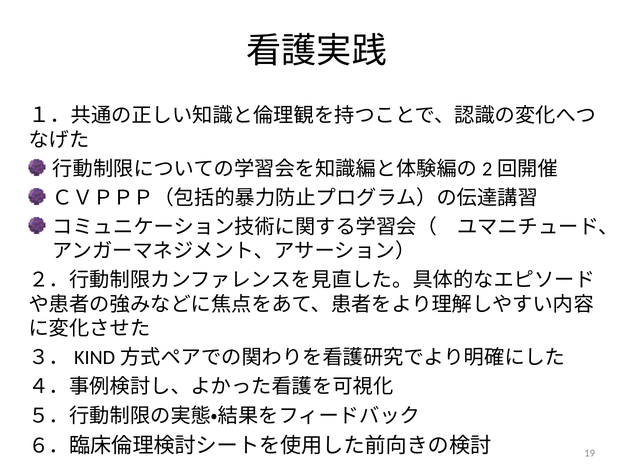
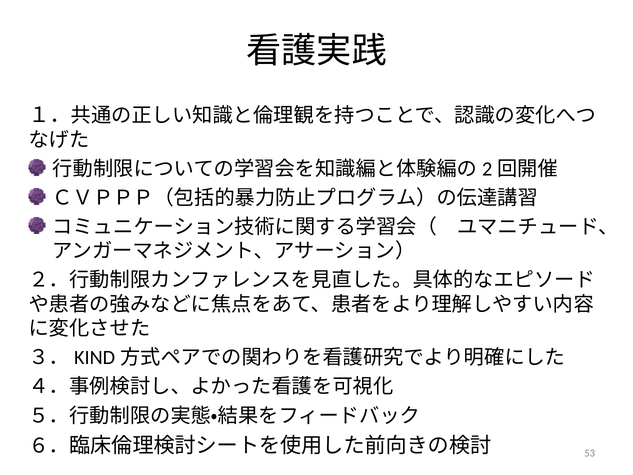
19: 19 -> 53
